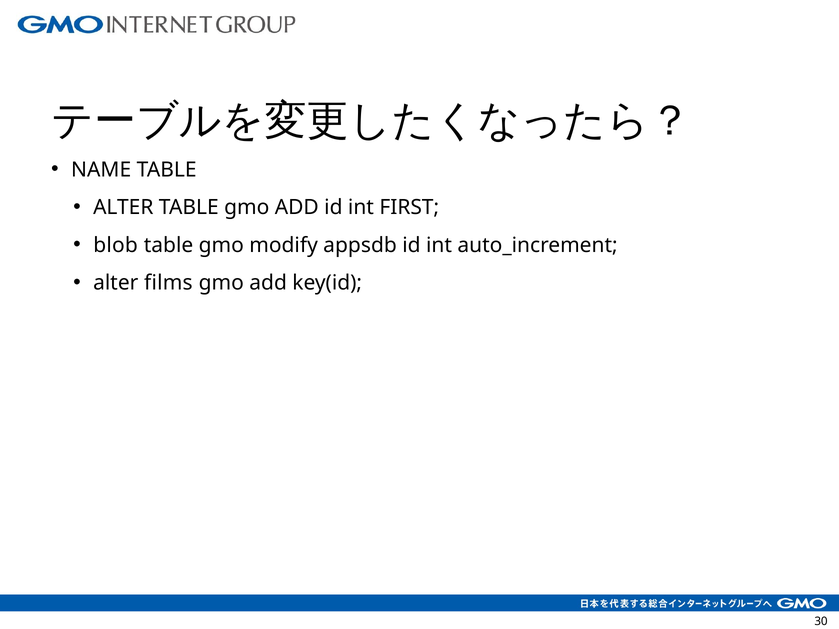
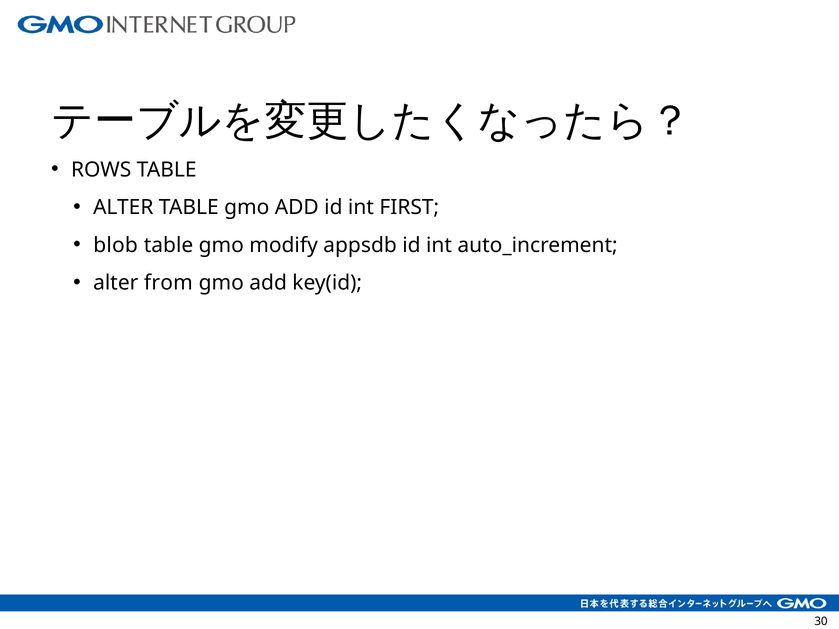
NAME: NAME -> ROWS
films: films -> from
